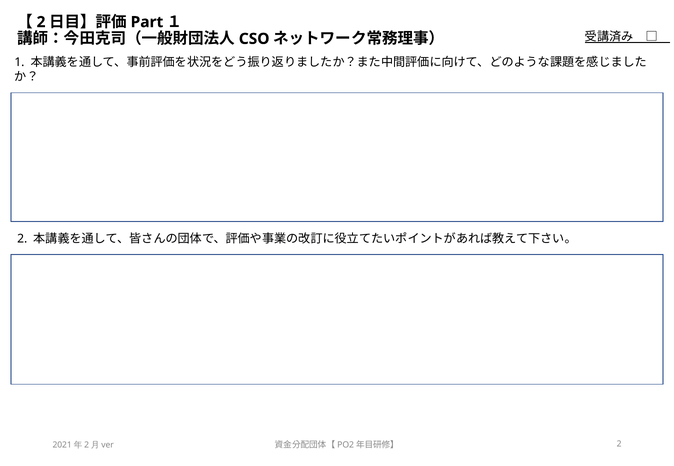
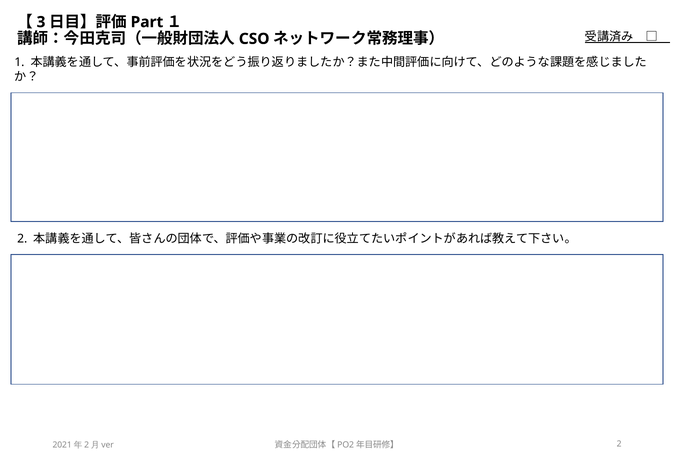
2 at (41, 22): 2 -> 3
